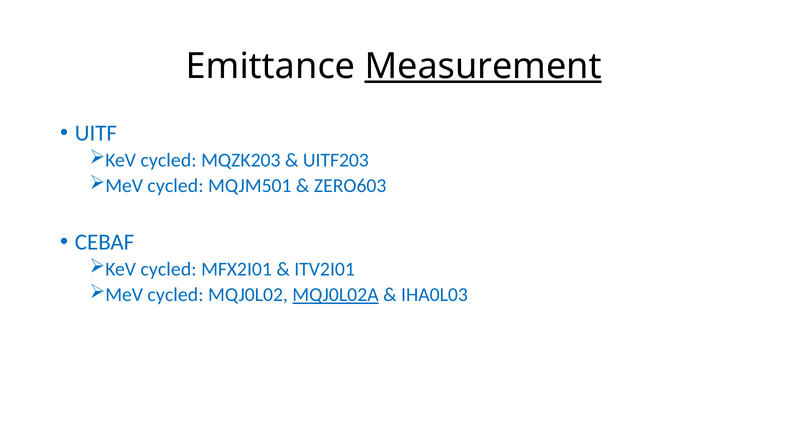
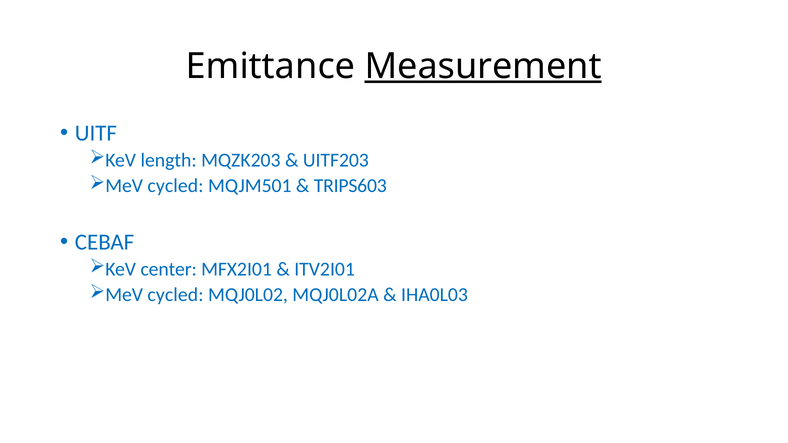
cycled at (169, 160): cycled -> length
ZERO603: ZERO603 -> TRIPS603
cycled at (169, 270): cycled -> center
MQJ0L02A underline: present -> none
